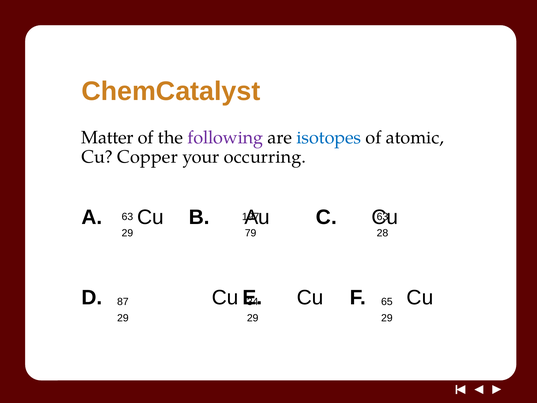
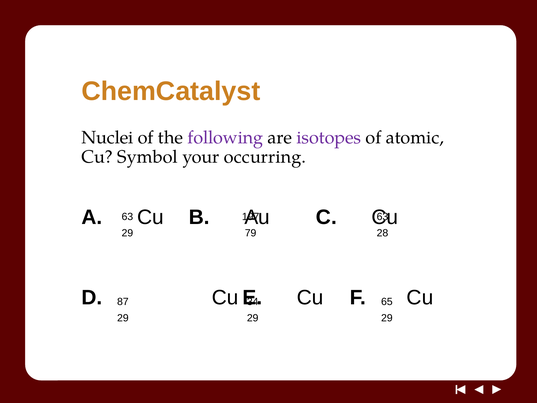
Matter: Matter -> Nuclei
isotopes colour: blue -> purple
Copper: Copper -> Symbol
